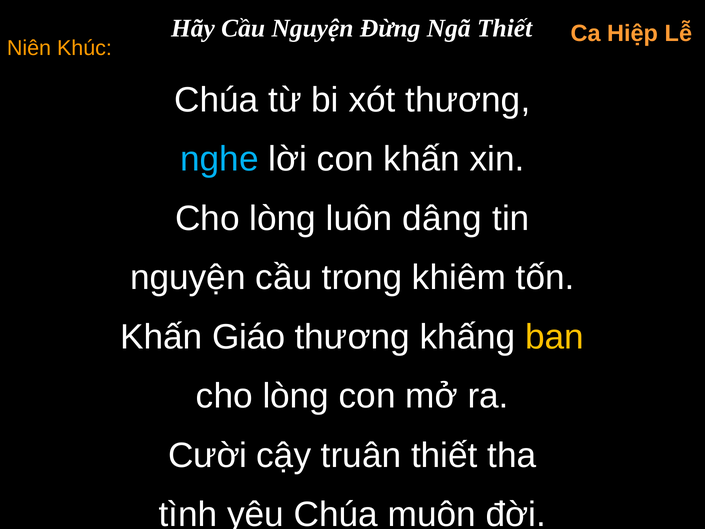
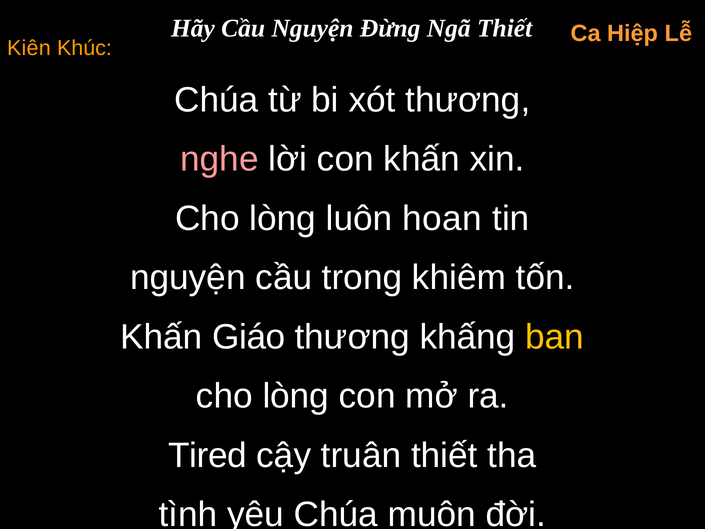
Niên: Niên -> Kiên
nghe colour: light blue -> pink
dâng: dâng -> hoan
Cười: Cười -> Tired
